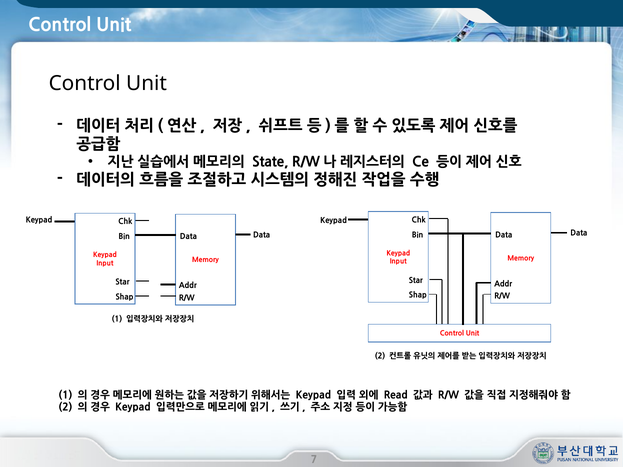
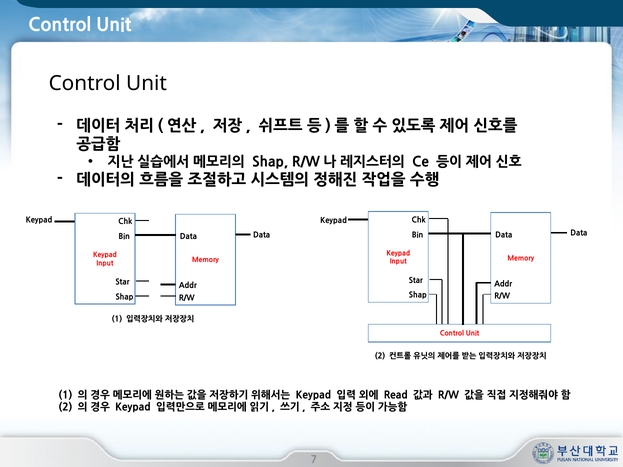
State at (270, 162): State -> Shap
